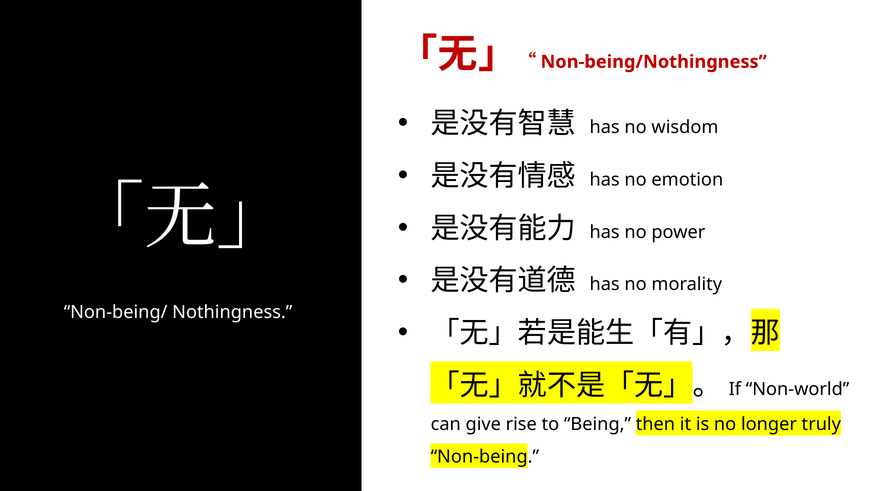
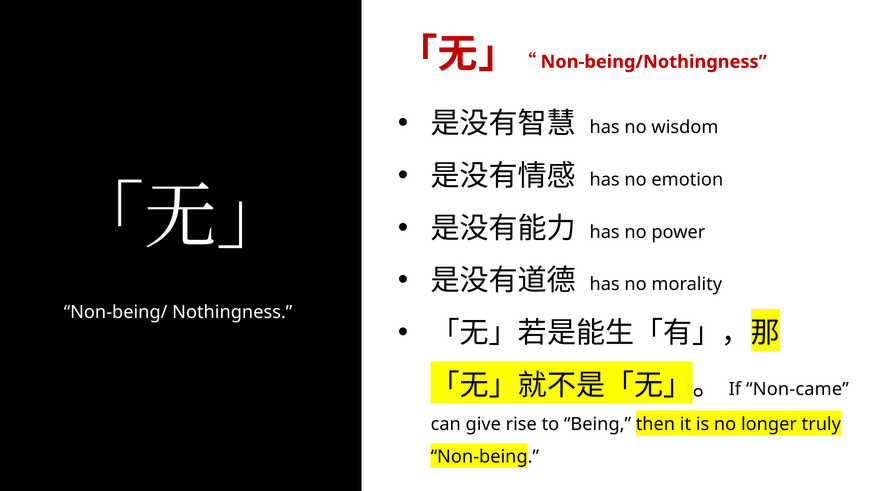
Non-world: Non-world -> Non-came
